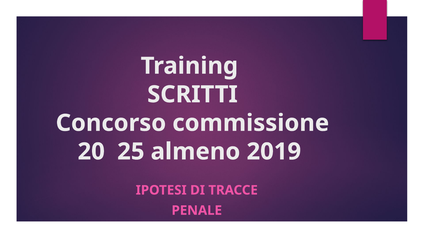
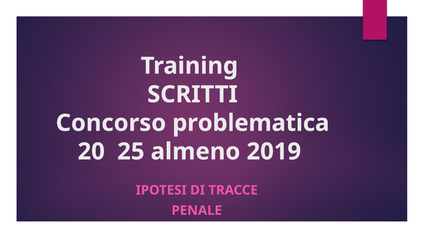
commissione: commissione -> problematica
